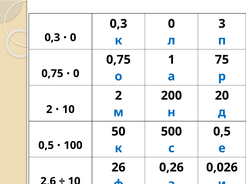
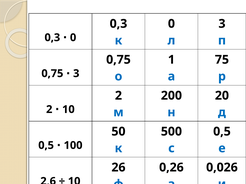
0,75 0: 0 -> 3
